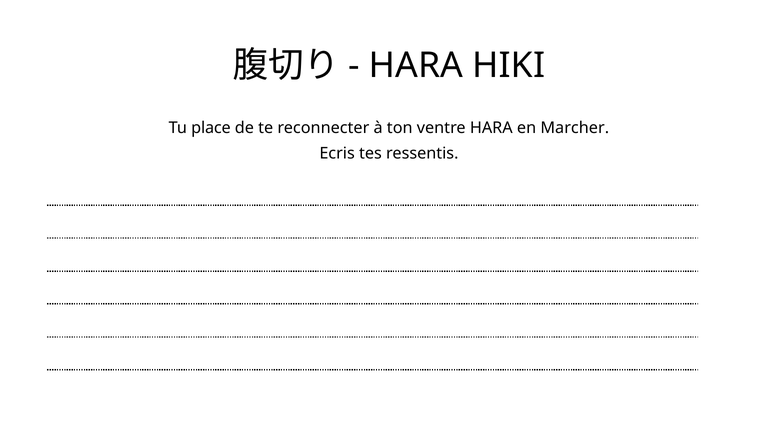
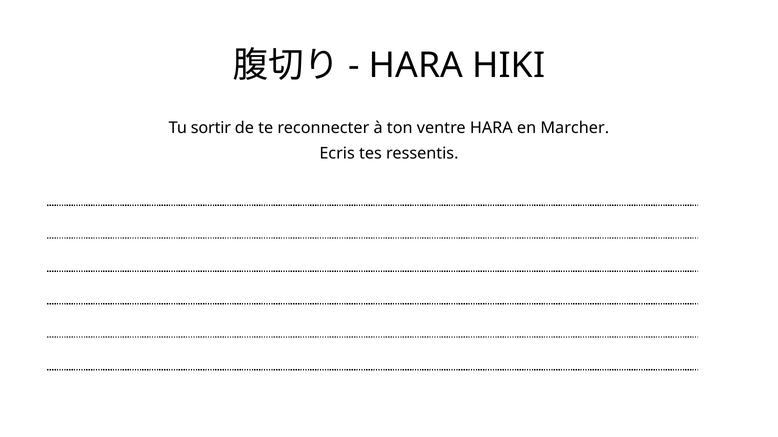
place: place -> sortir
